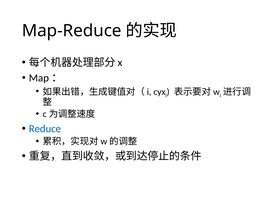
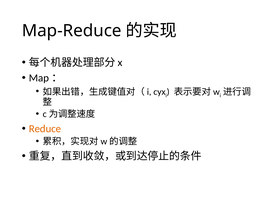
Reduce colour: blue -> orange
